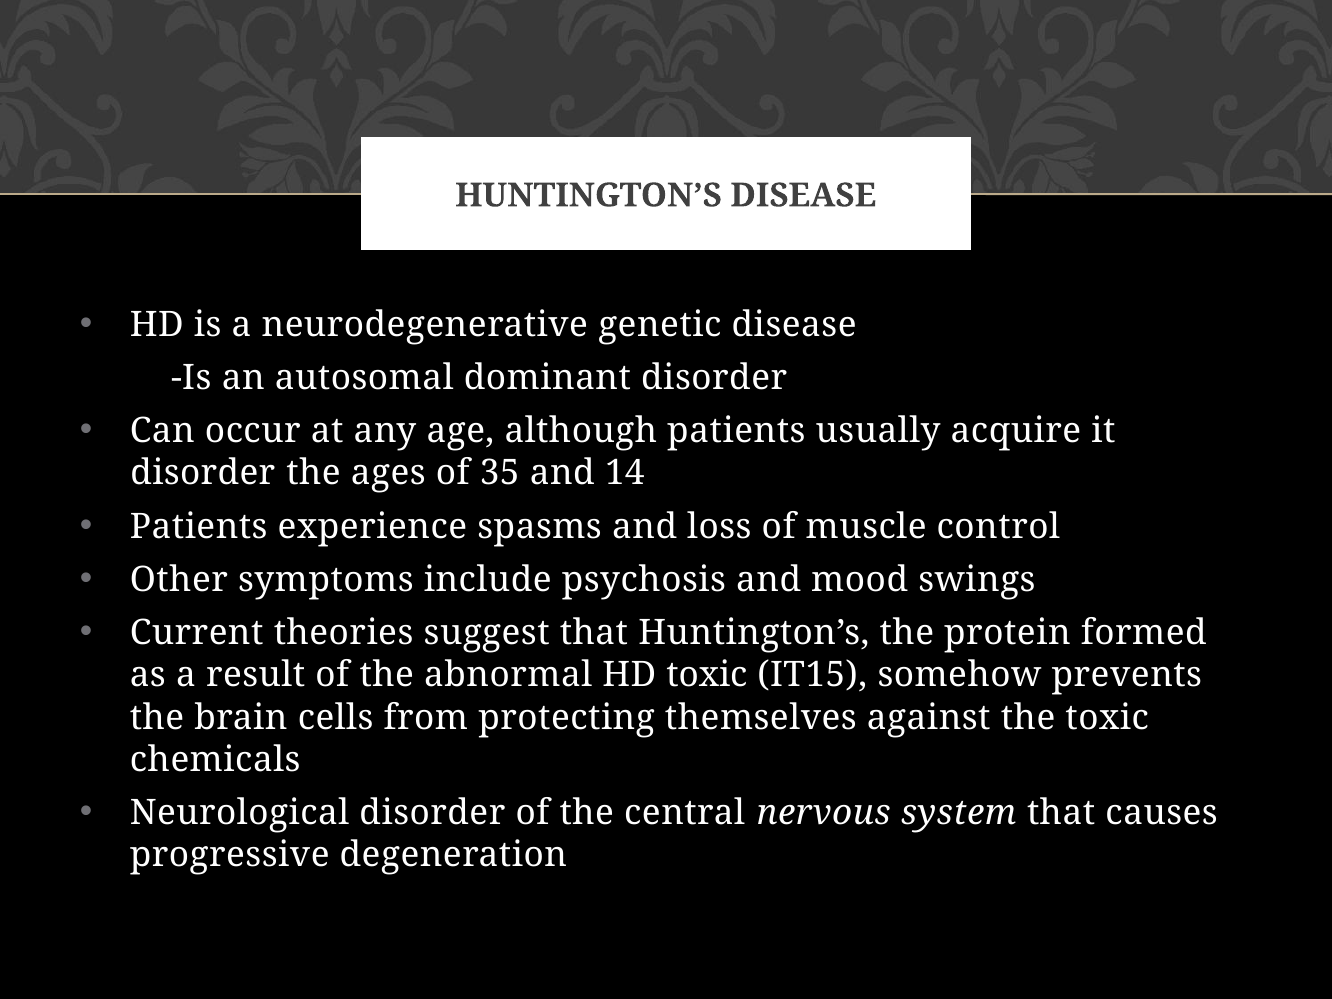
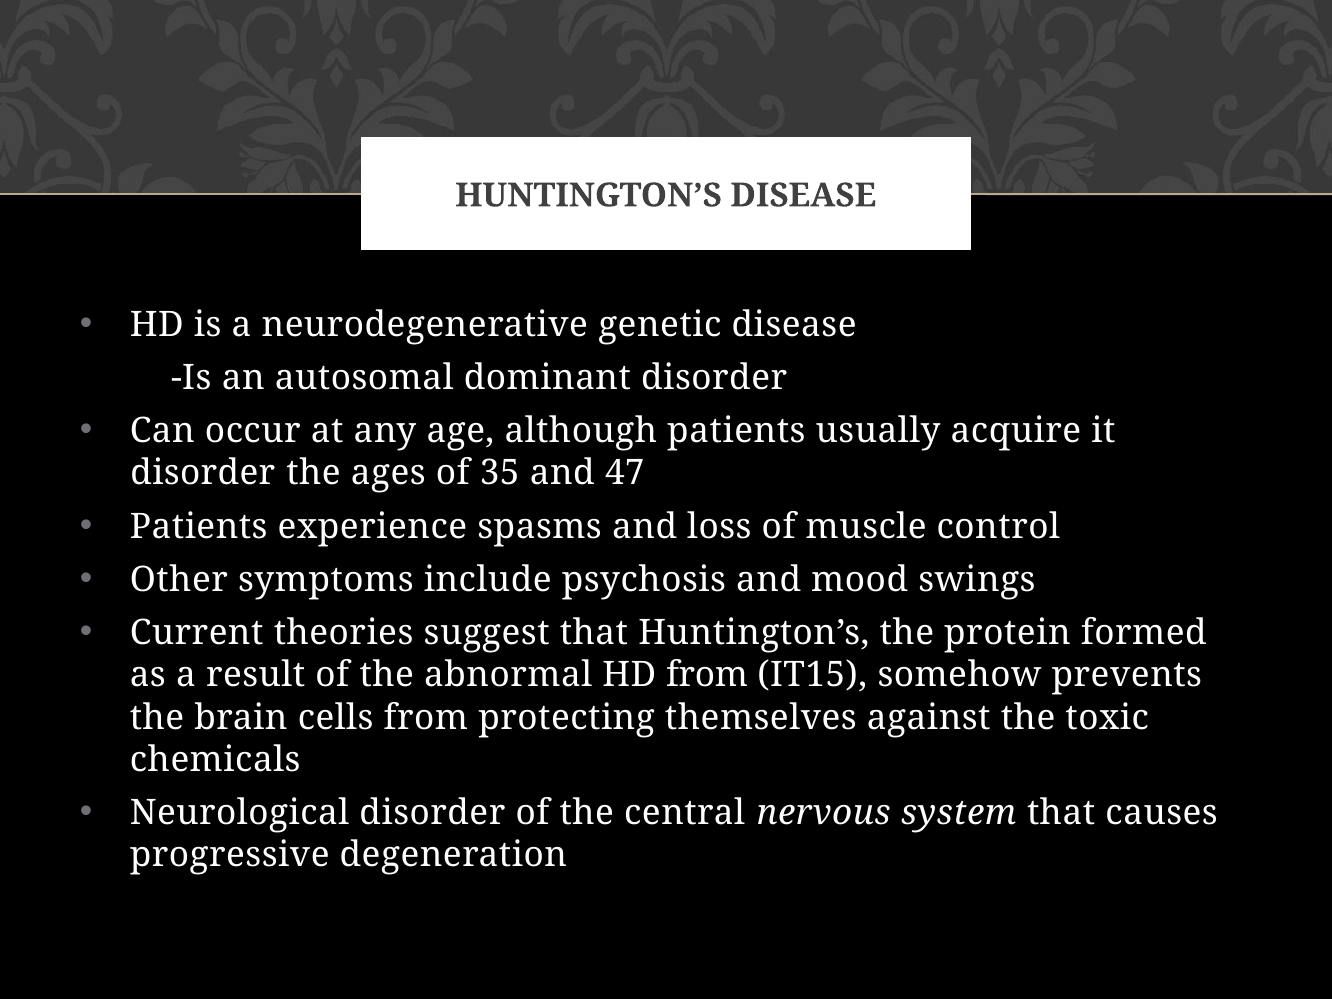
14: 14 -> 47
HD toxic: toxic -> from
